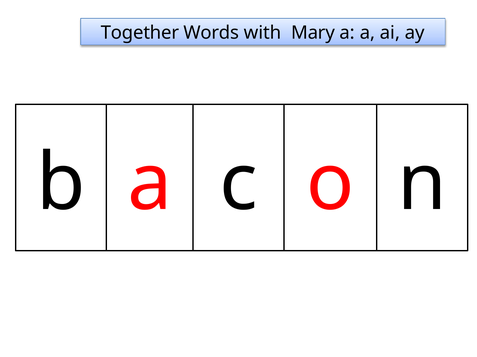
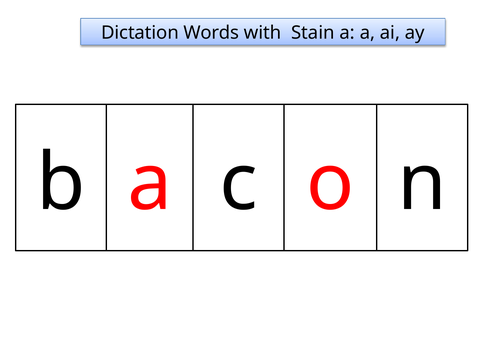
Together: Together -> Dictation
Mary: Mary -> Stain
